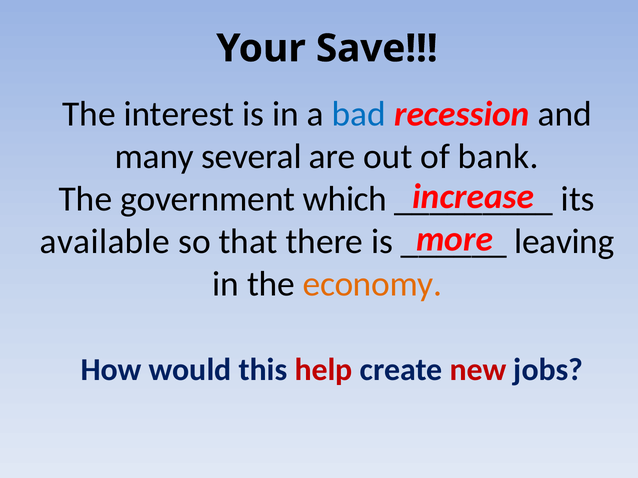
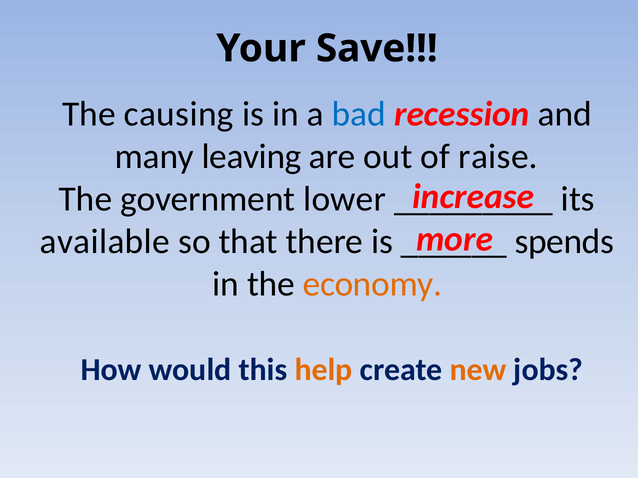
interest: interest -> causing
several: several -> leaving
bank: bank -> raise
which: which -> lower
leaving: leaving -> spends
help colour: red -> orange
new colour: red -> orange
